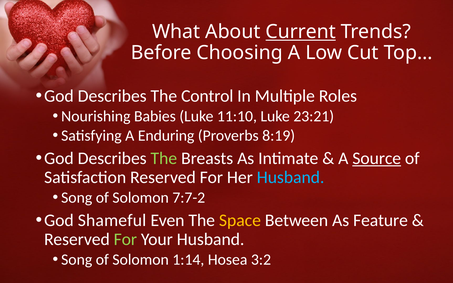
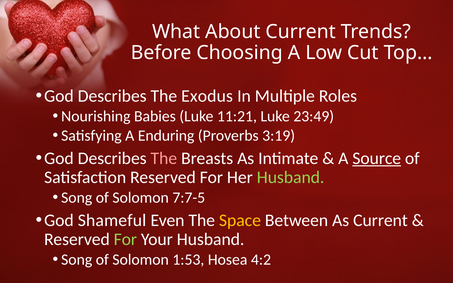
Current at (301, 32) underline: present -> none
Control: Control -> Exodus
11:10: 11:10 -> 11:21
23:21: 23:21 -> 23:49
8:19: 8:19 -> 3:19
The at (164, 158) colour: light green -> pink
Husband at (291, 177) colour: light blue -> light green
7:7-2: 7:7-2 -> 7:7-5
As Feature: Feature -> Current
1:14: 1:14 -> 1:53
3:2: 3:2 -> 4:2
